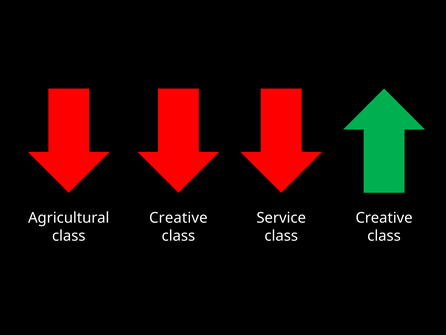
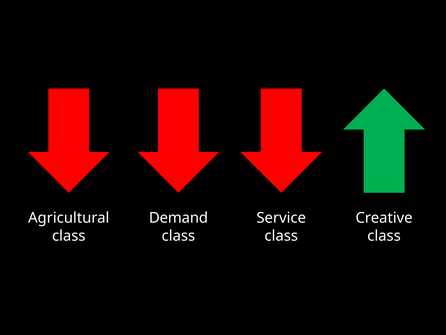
Creative at (178, 218): Creative -> Demand
